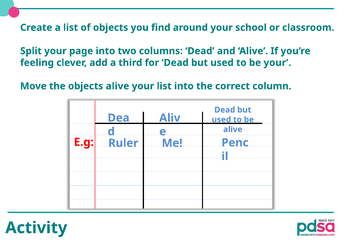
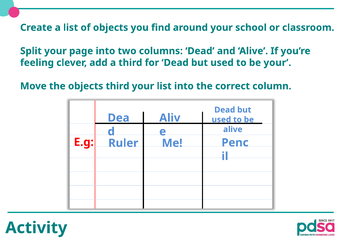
objects alive: alive -> third
